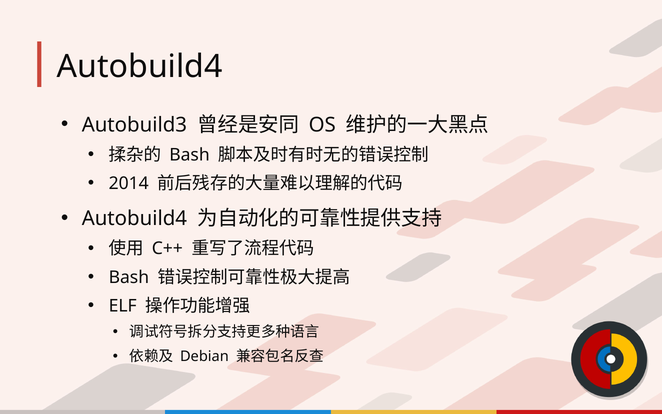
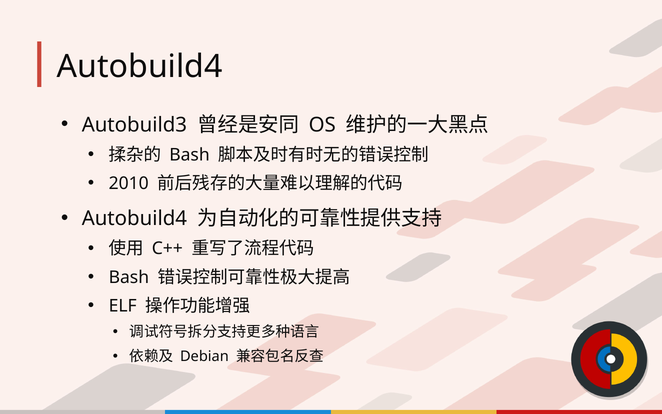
2014: 2014 -> 2010
